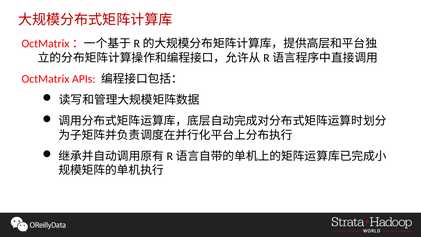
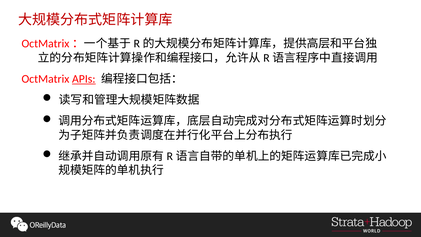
APIs underline: none -> present
